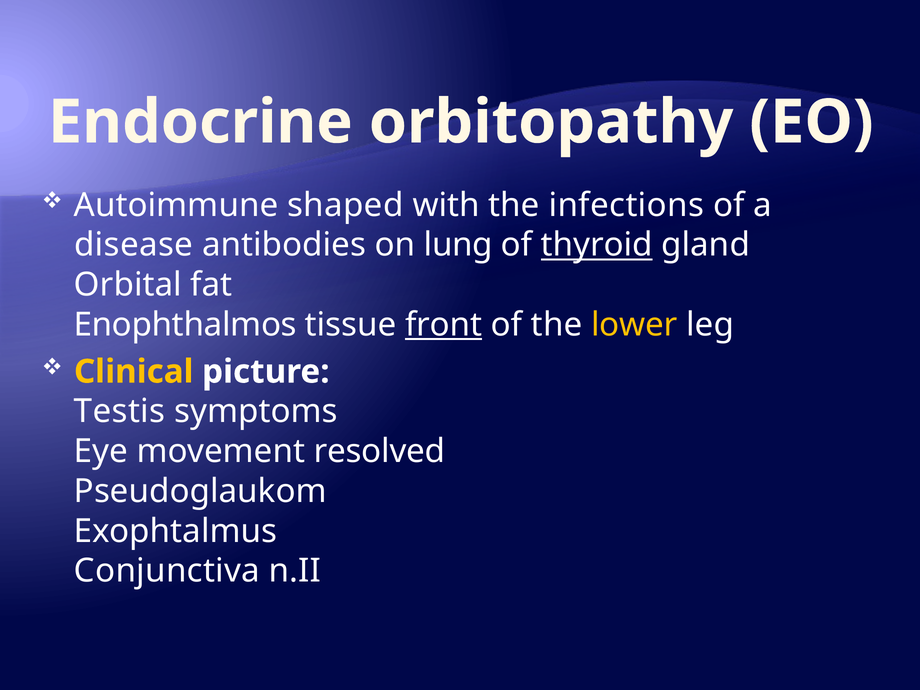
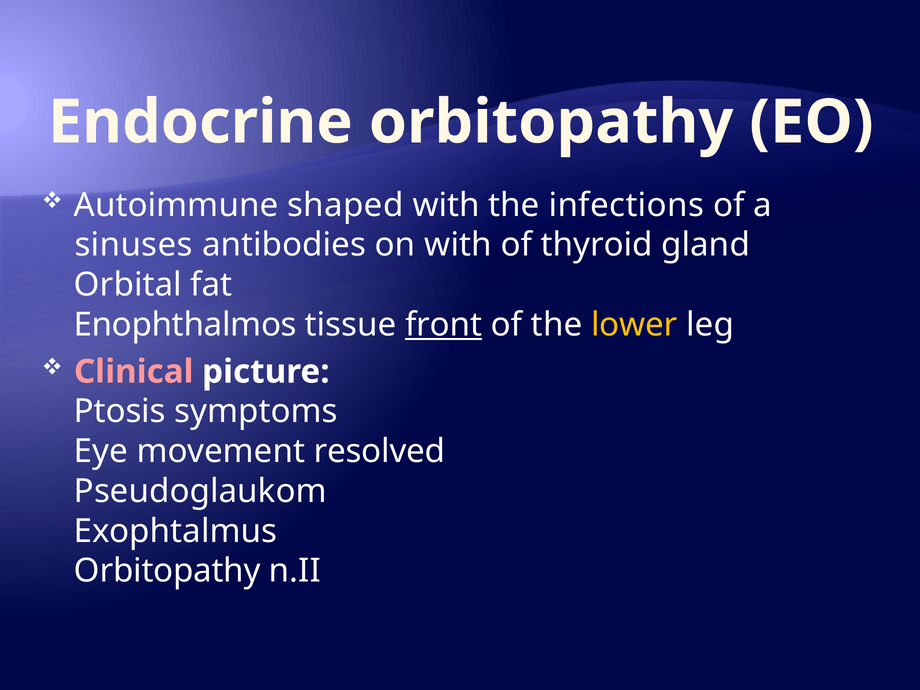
disease: disease -> sinuses
on lung: lung -> with
thyroid underline: present -> none
Clinical colour: yellow -> pink
Testis: Testis -> Ptosis
Conjunctiva at (167, 571): Conjunctiva -> Orbitopathy
